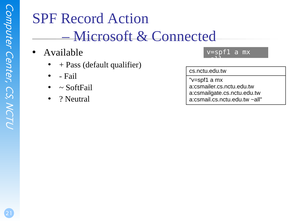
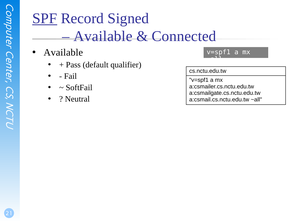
SPF underline: none -> present
Action: Action -> Signed
Microsoft at (103, 36): Microsoft -> Available
